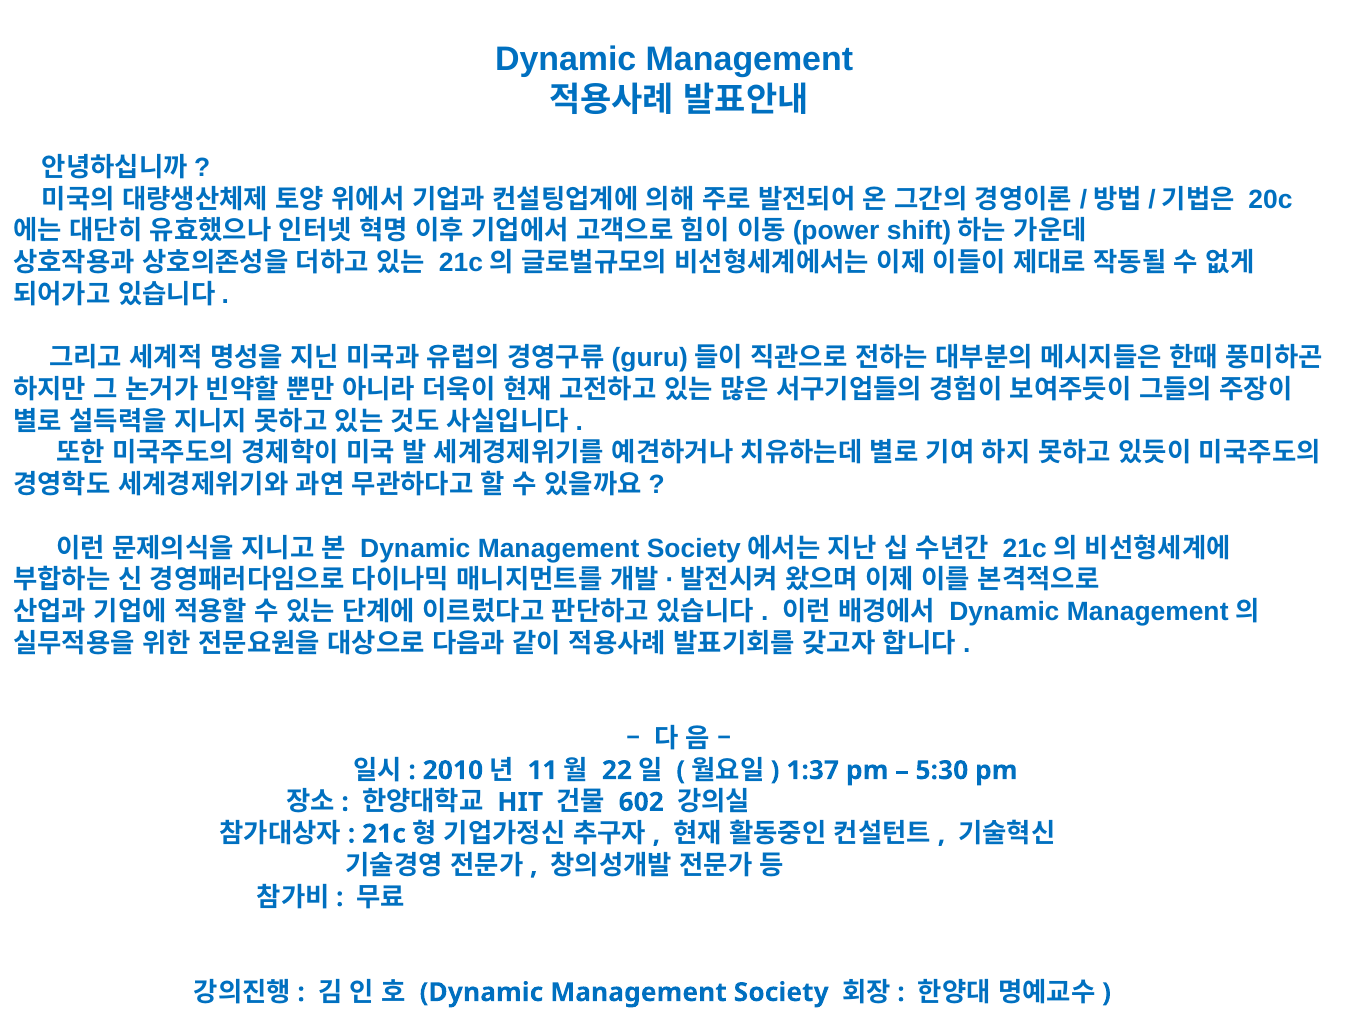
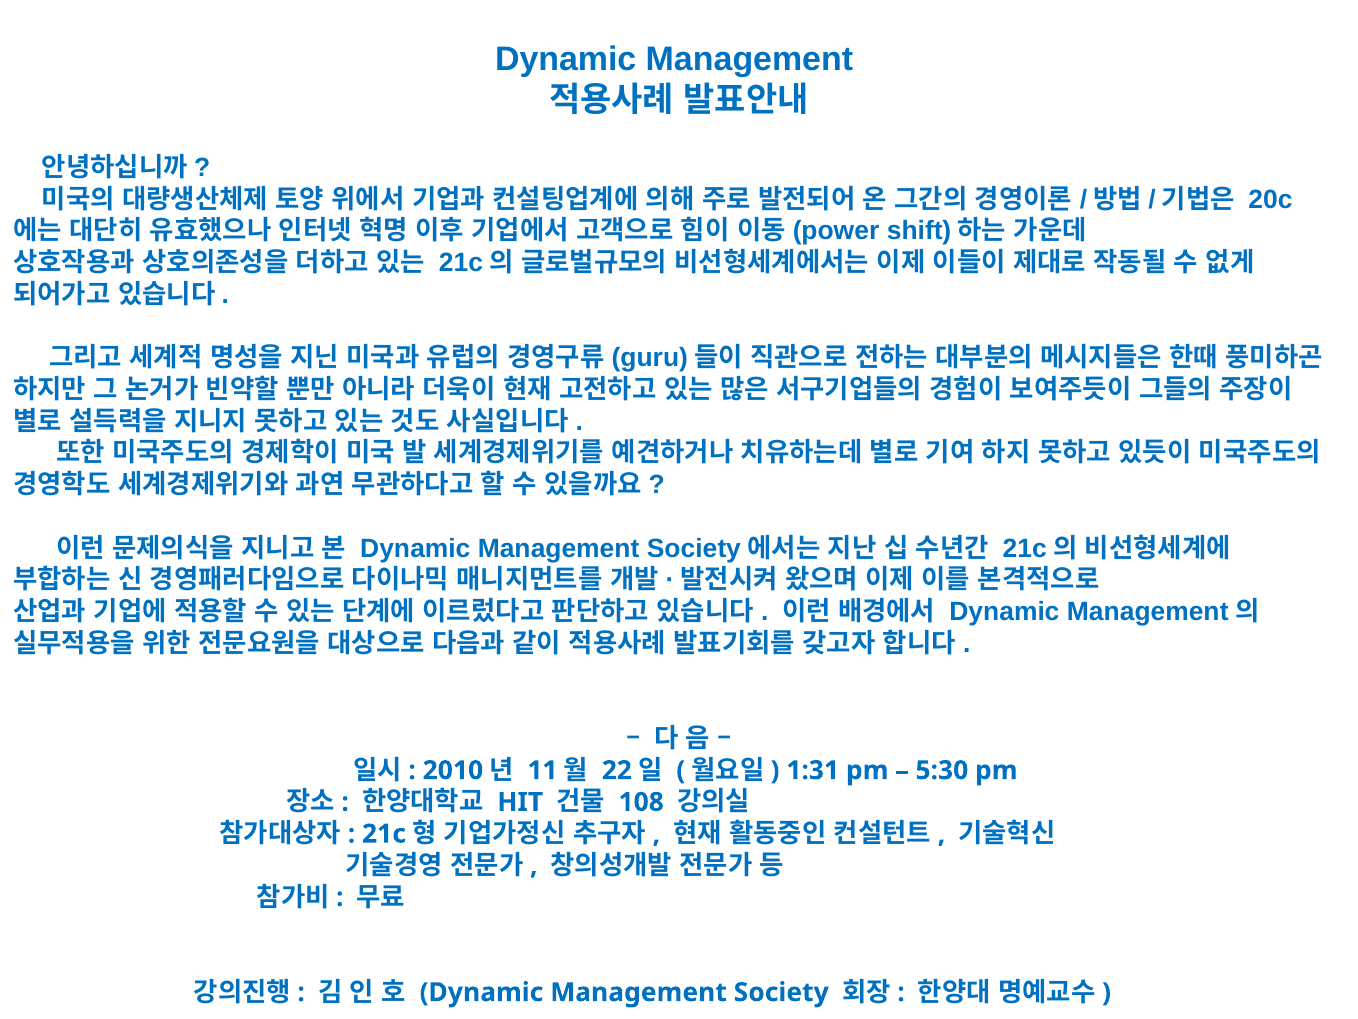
1:37: 1:37 -> 1:31
602: 602 -> 108
